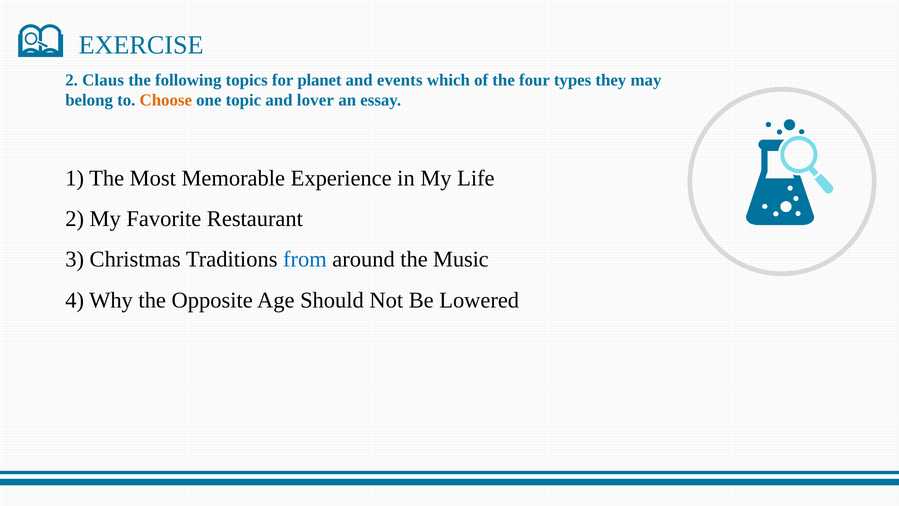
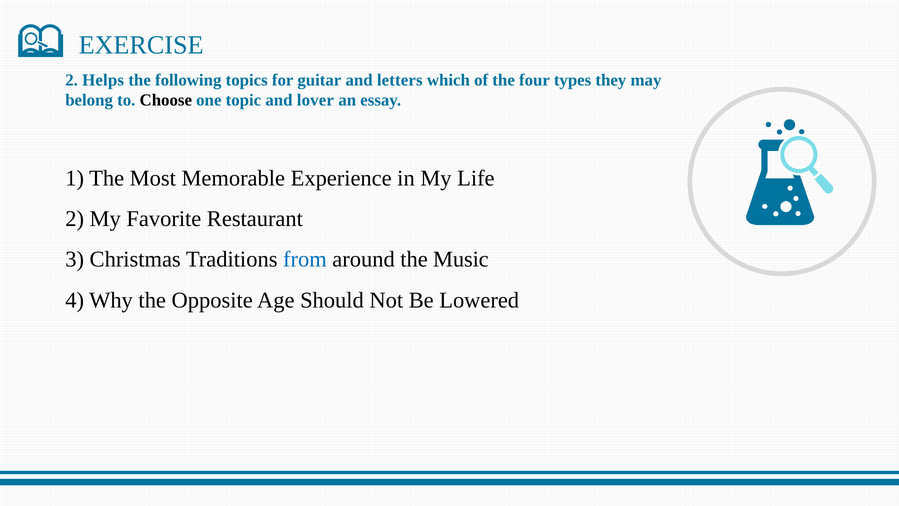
Claus: Claus -> Helps
planet: planet -> guitar
events: events -> letters
Choose colour: orange -> black
